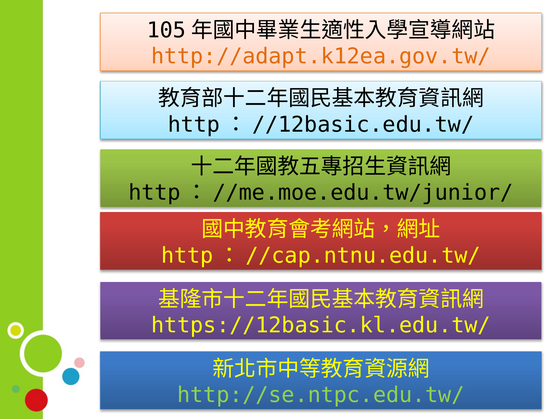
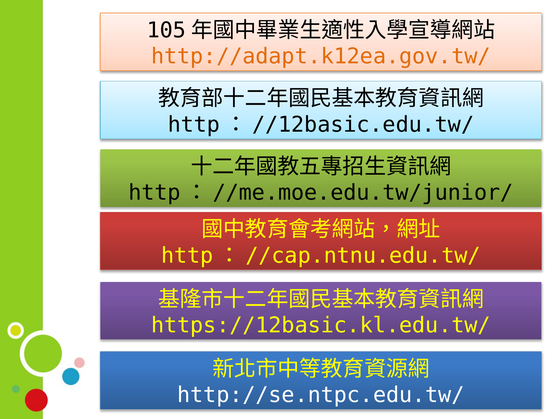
http://se.ntpc.edu.tw/ colour: light green -> white
